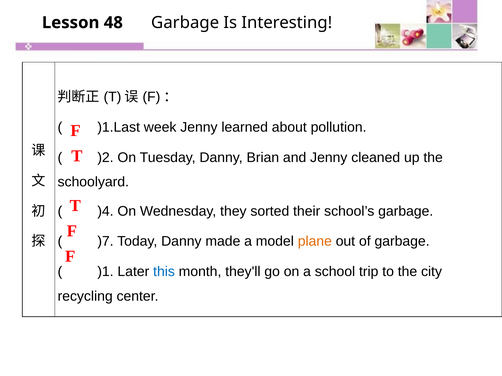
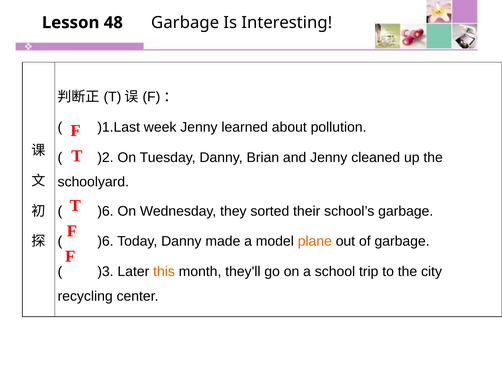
)4 at (105, 211): )4 -> )6
)7 at (105, 242): )7 -> )6
)1: )1 -> )3
this colour: blue -> orange
